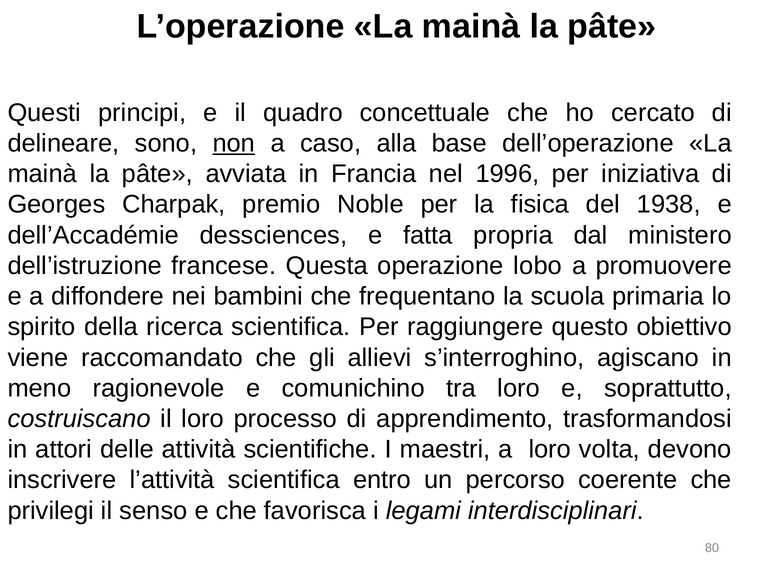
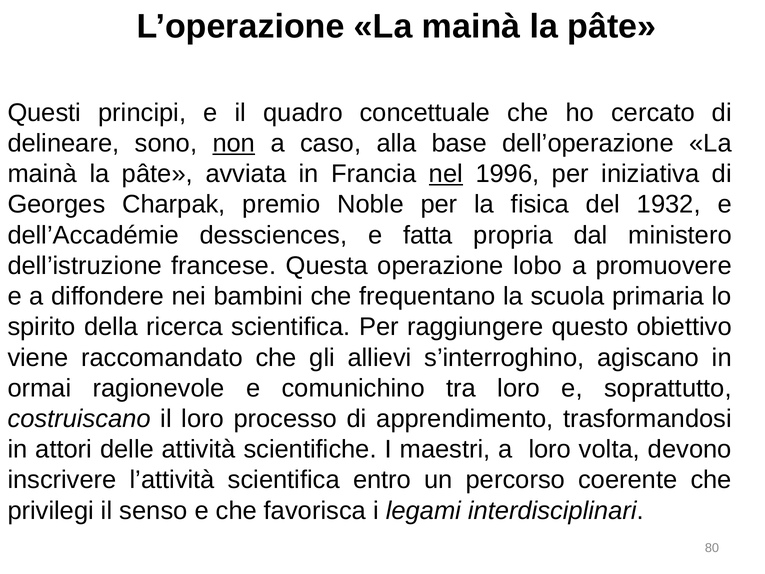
nel underline: none -> present
1938: 1938 -> 1932
meno: meno -> ormai
